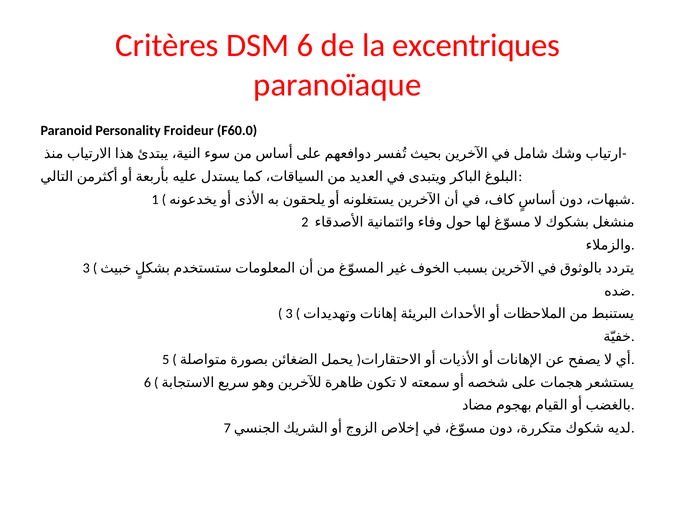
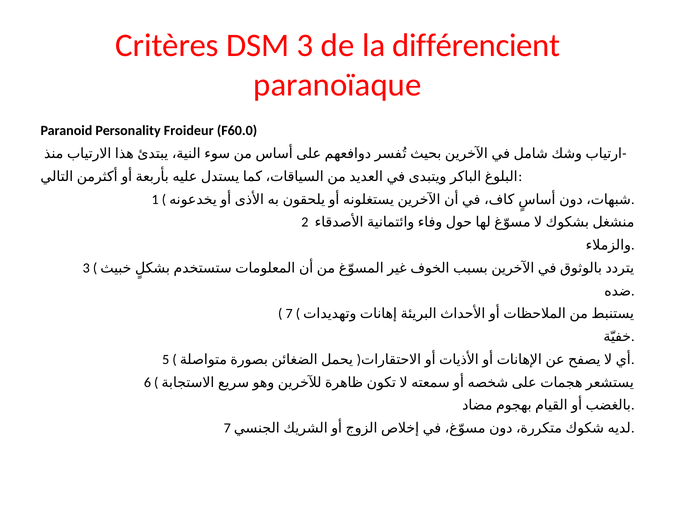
DSM 6: 6 -> 3
excentriques: excentriques -> différencient
3 at (289, 314): 3 -> 7
